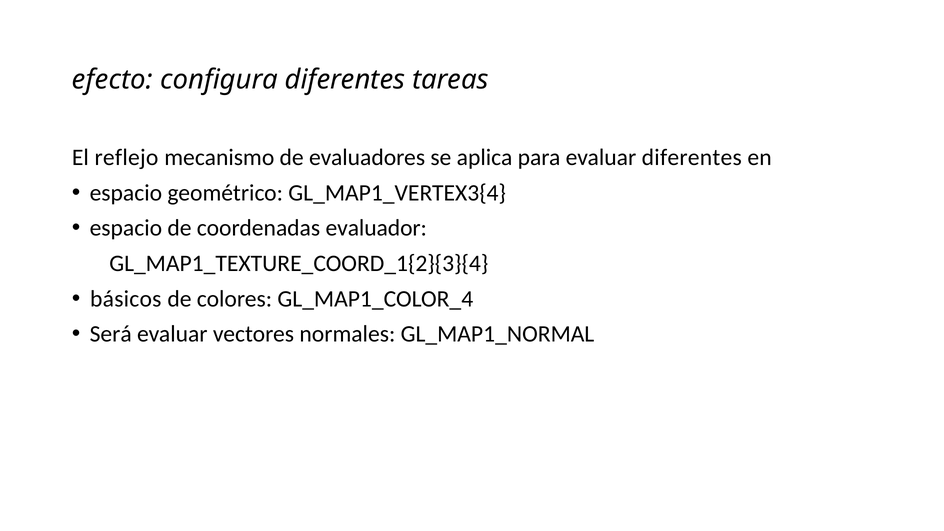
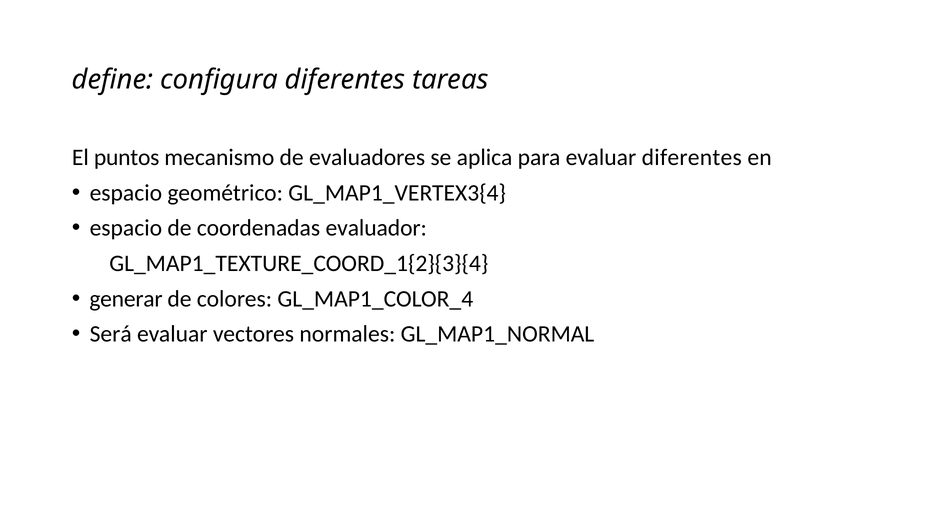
efecto: efecto -> define
reflejo: reflejo -> puntos
básicos: básicos -> generar
